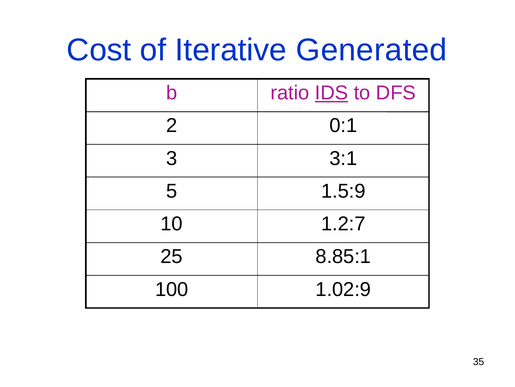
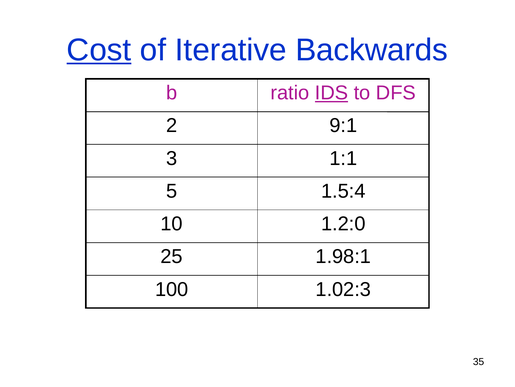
Cost underline: none -> present
Generated: Generated -> Backwards
0:1: 0:1 -> 9:1
3:1: 3:1 -> 1:1
1.5:9: 1.5:9 -> 1.5:4
1.2:7: 1.2:7 -> 1.2:0
8.85:1: 8.85:1 -> 1.98:1
1.02:9: 1.02:9 -> 1.02:3
